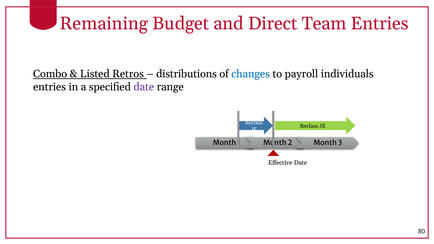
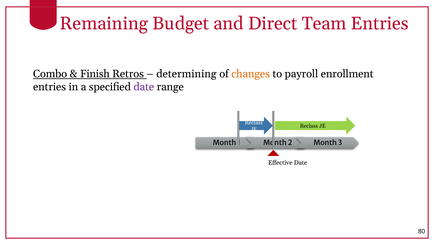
Listed: Listed -> Finish
distributions: distributions -> determining
changes colour: blue -> orange
individuals: individuals -> enrollment
